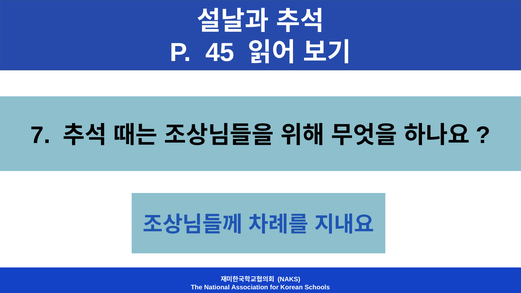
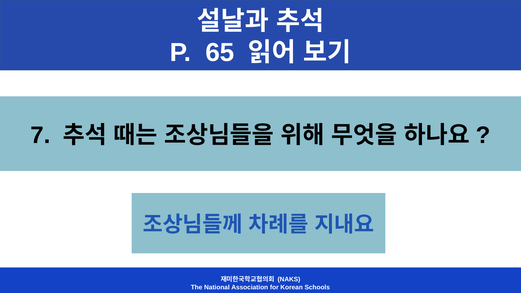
45: 45 -> 65
